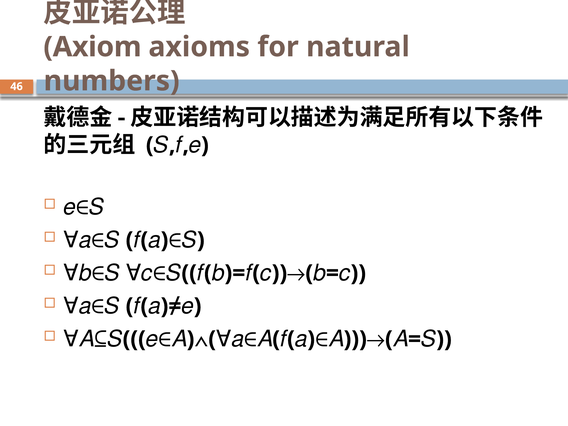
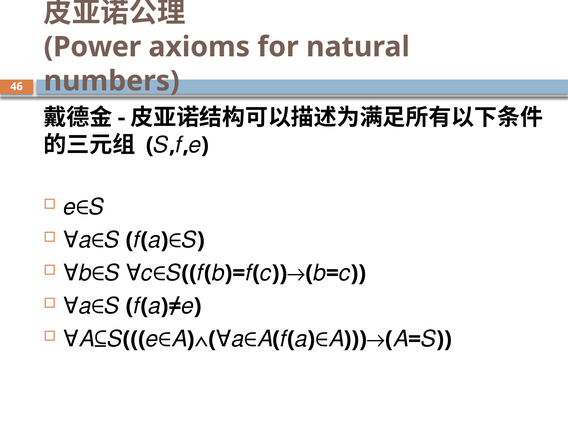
Axiom: Axiom -> Power
